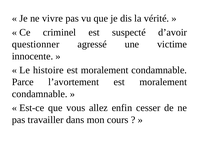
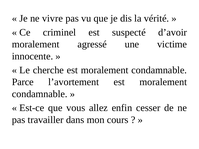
questionner at (36, 44): questionner -> moralement
histoire: histoire -> cherche
